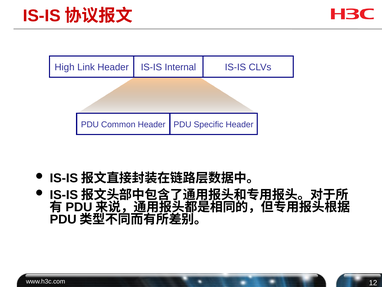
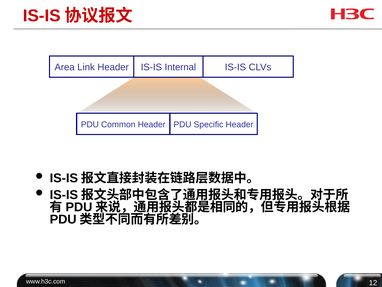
High: High -> Area
